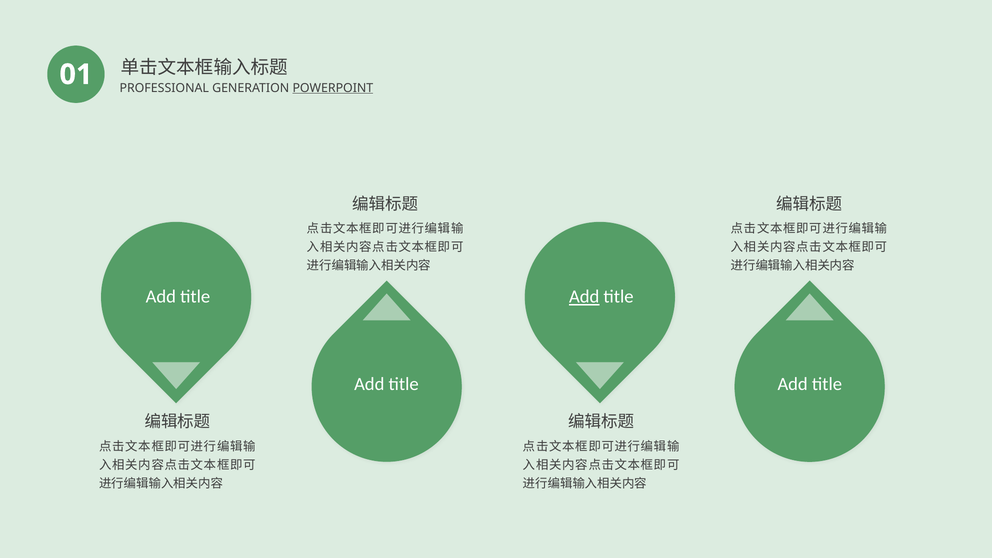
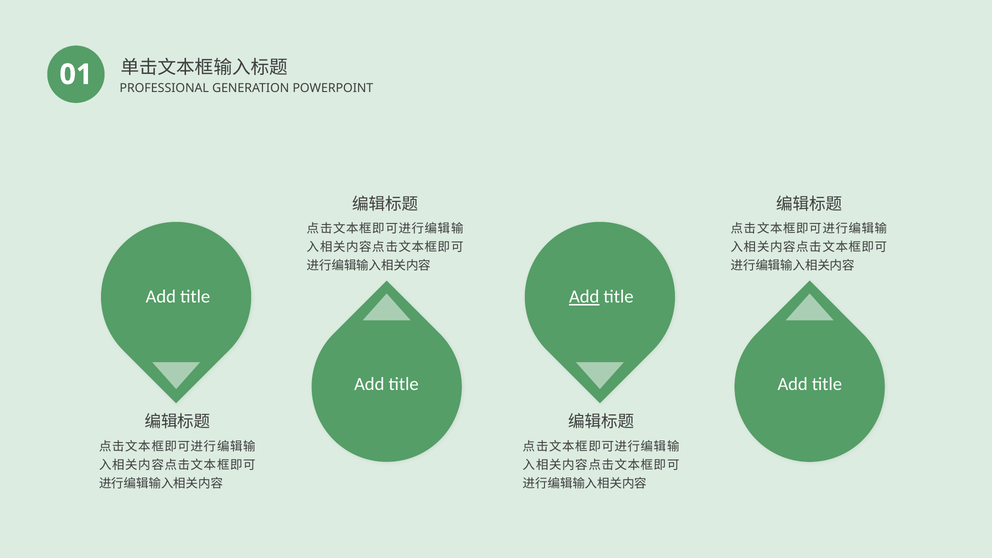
POWERPOINT underline: present -> none
